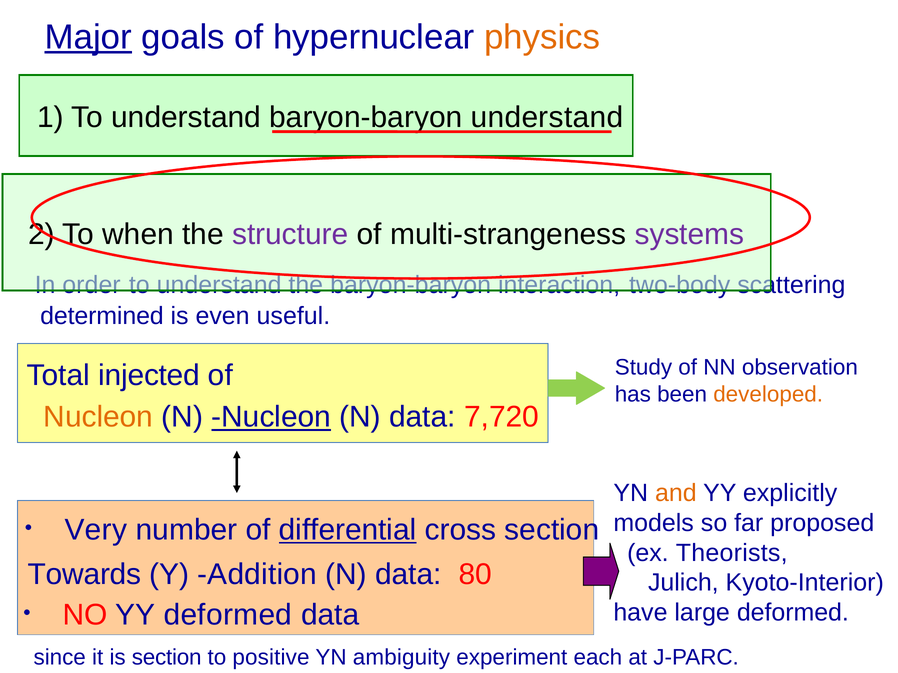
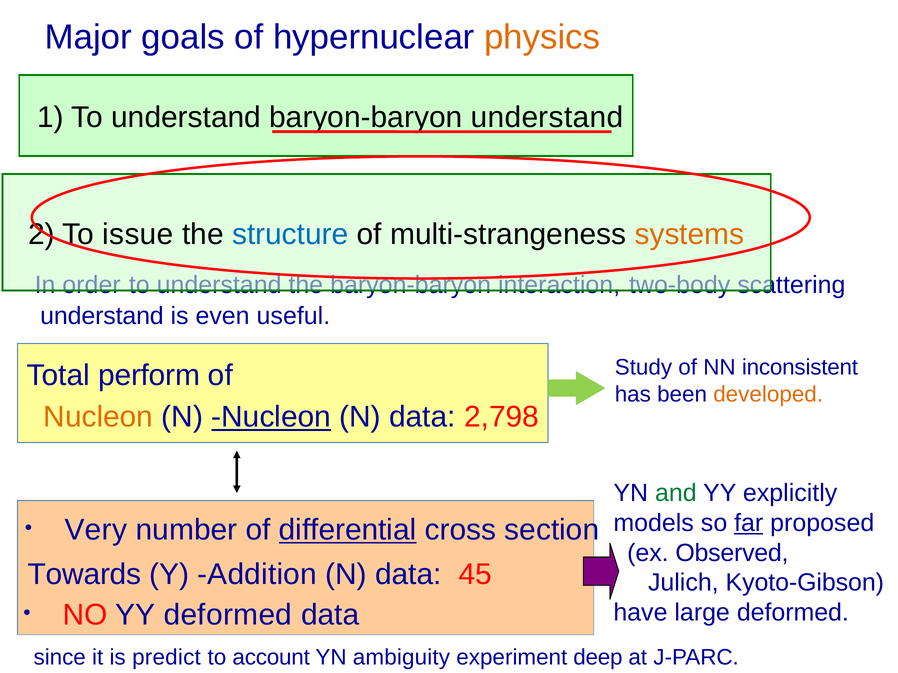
Major underline: present -> none
when: when -> issue
structure colour: purple -> blue
systems colour: purple -> orange
determined at (102, 316): determined -> understand
observation: observation -> inconsistent
injected: injected -> perform
7,720: 7,720 -> 2,798
and colour: orange -> green
far underline: none -> present
Theorists: Theorists -> Observed
80: 80 -> 45
Kyoto-Interior: Kyoto-Interior -> Kyoto-Gibson
is section: section -> predict
positive: positive -> account
each: each -> deep
